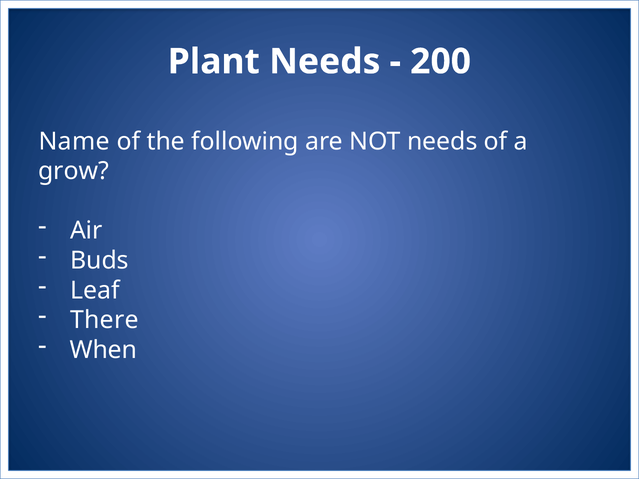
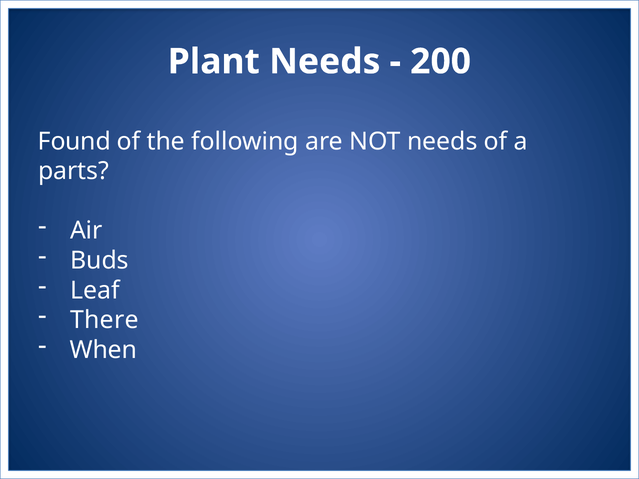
Name: Name -> Found
grow: grow -> parts
